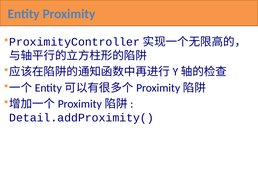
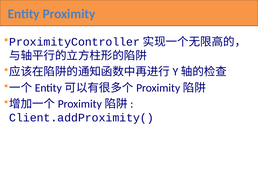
Detail.addProximity(: Detail.addProximity( -> Client.addProximity(
